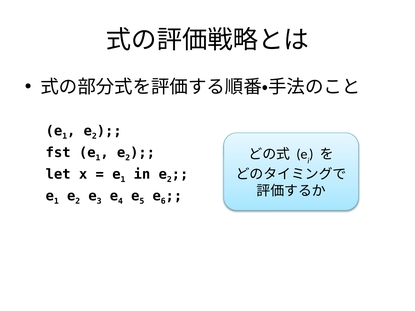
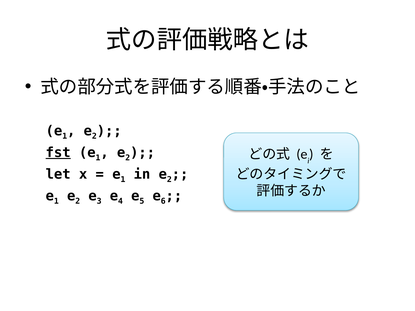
fst underline: none -> present
